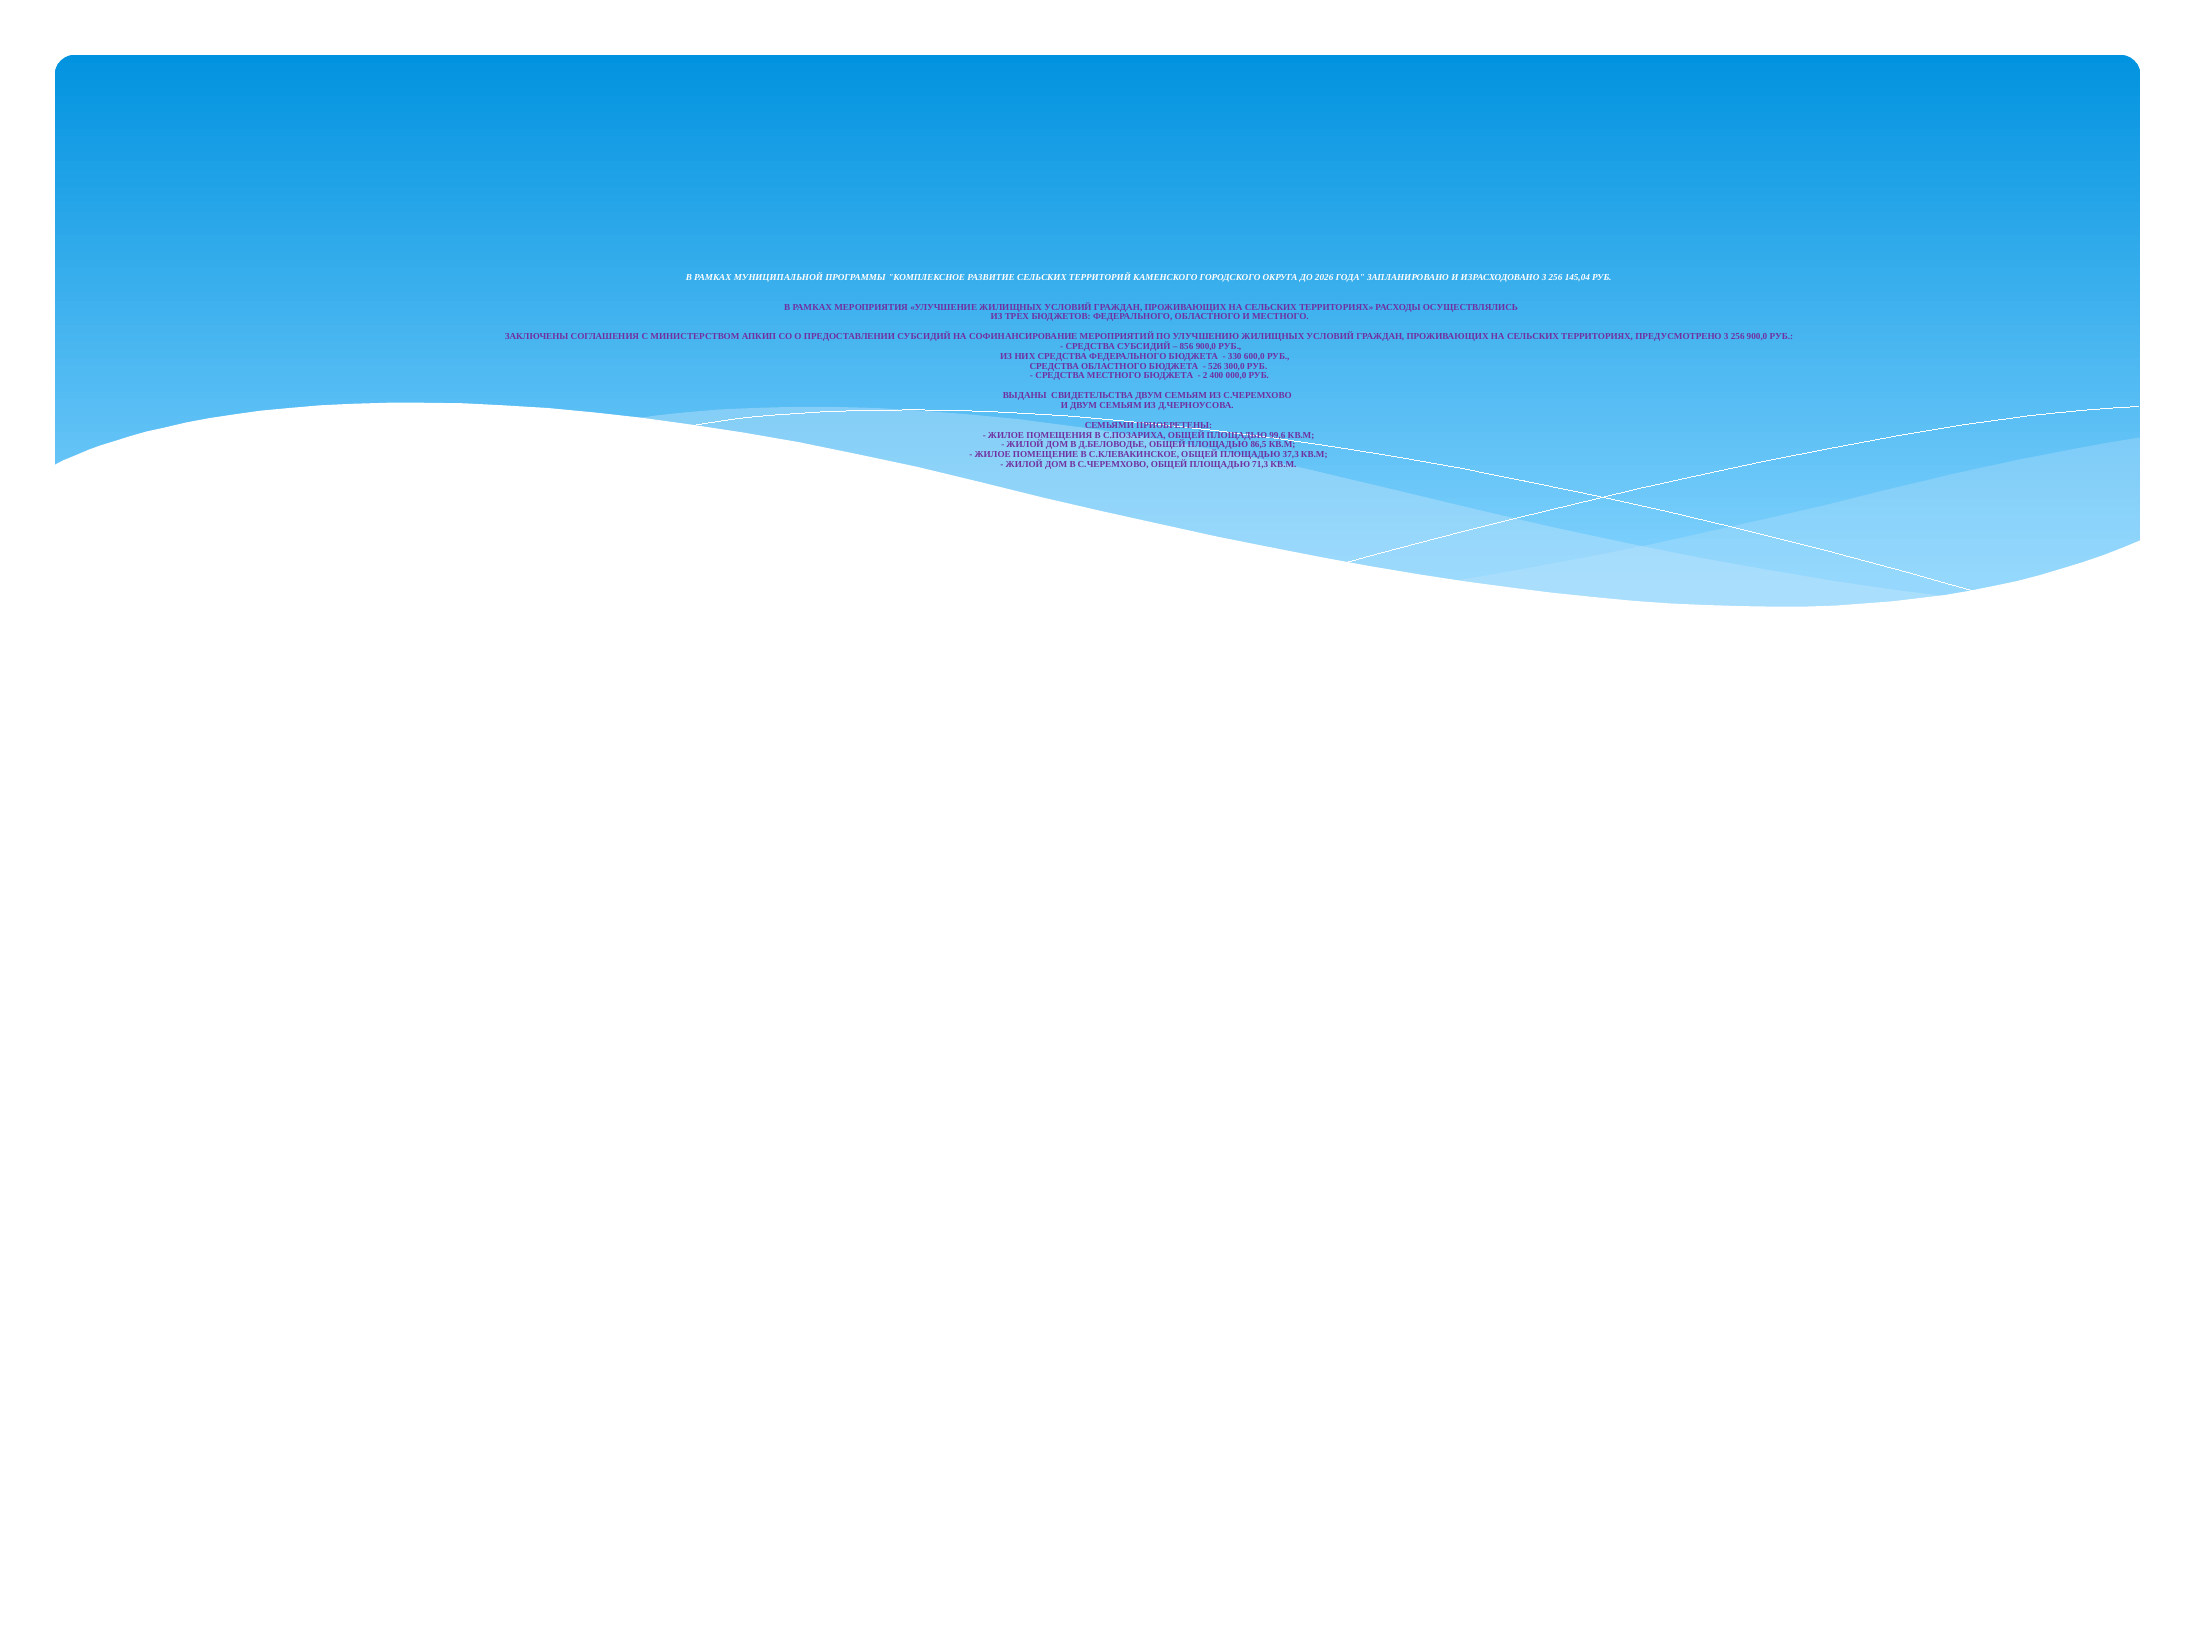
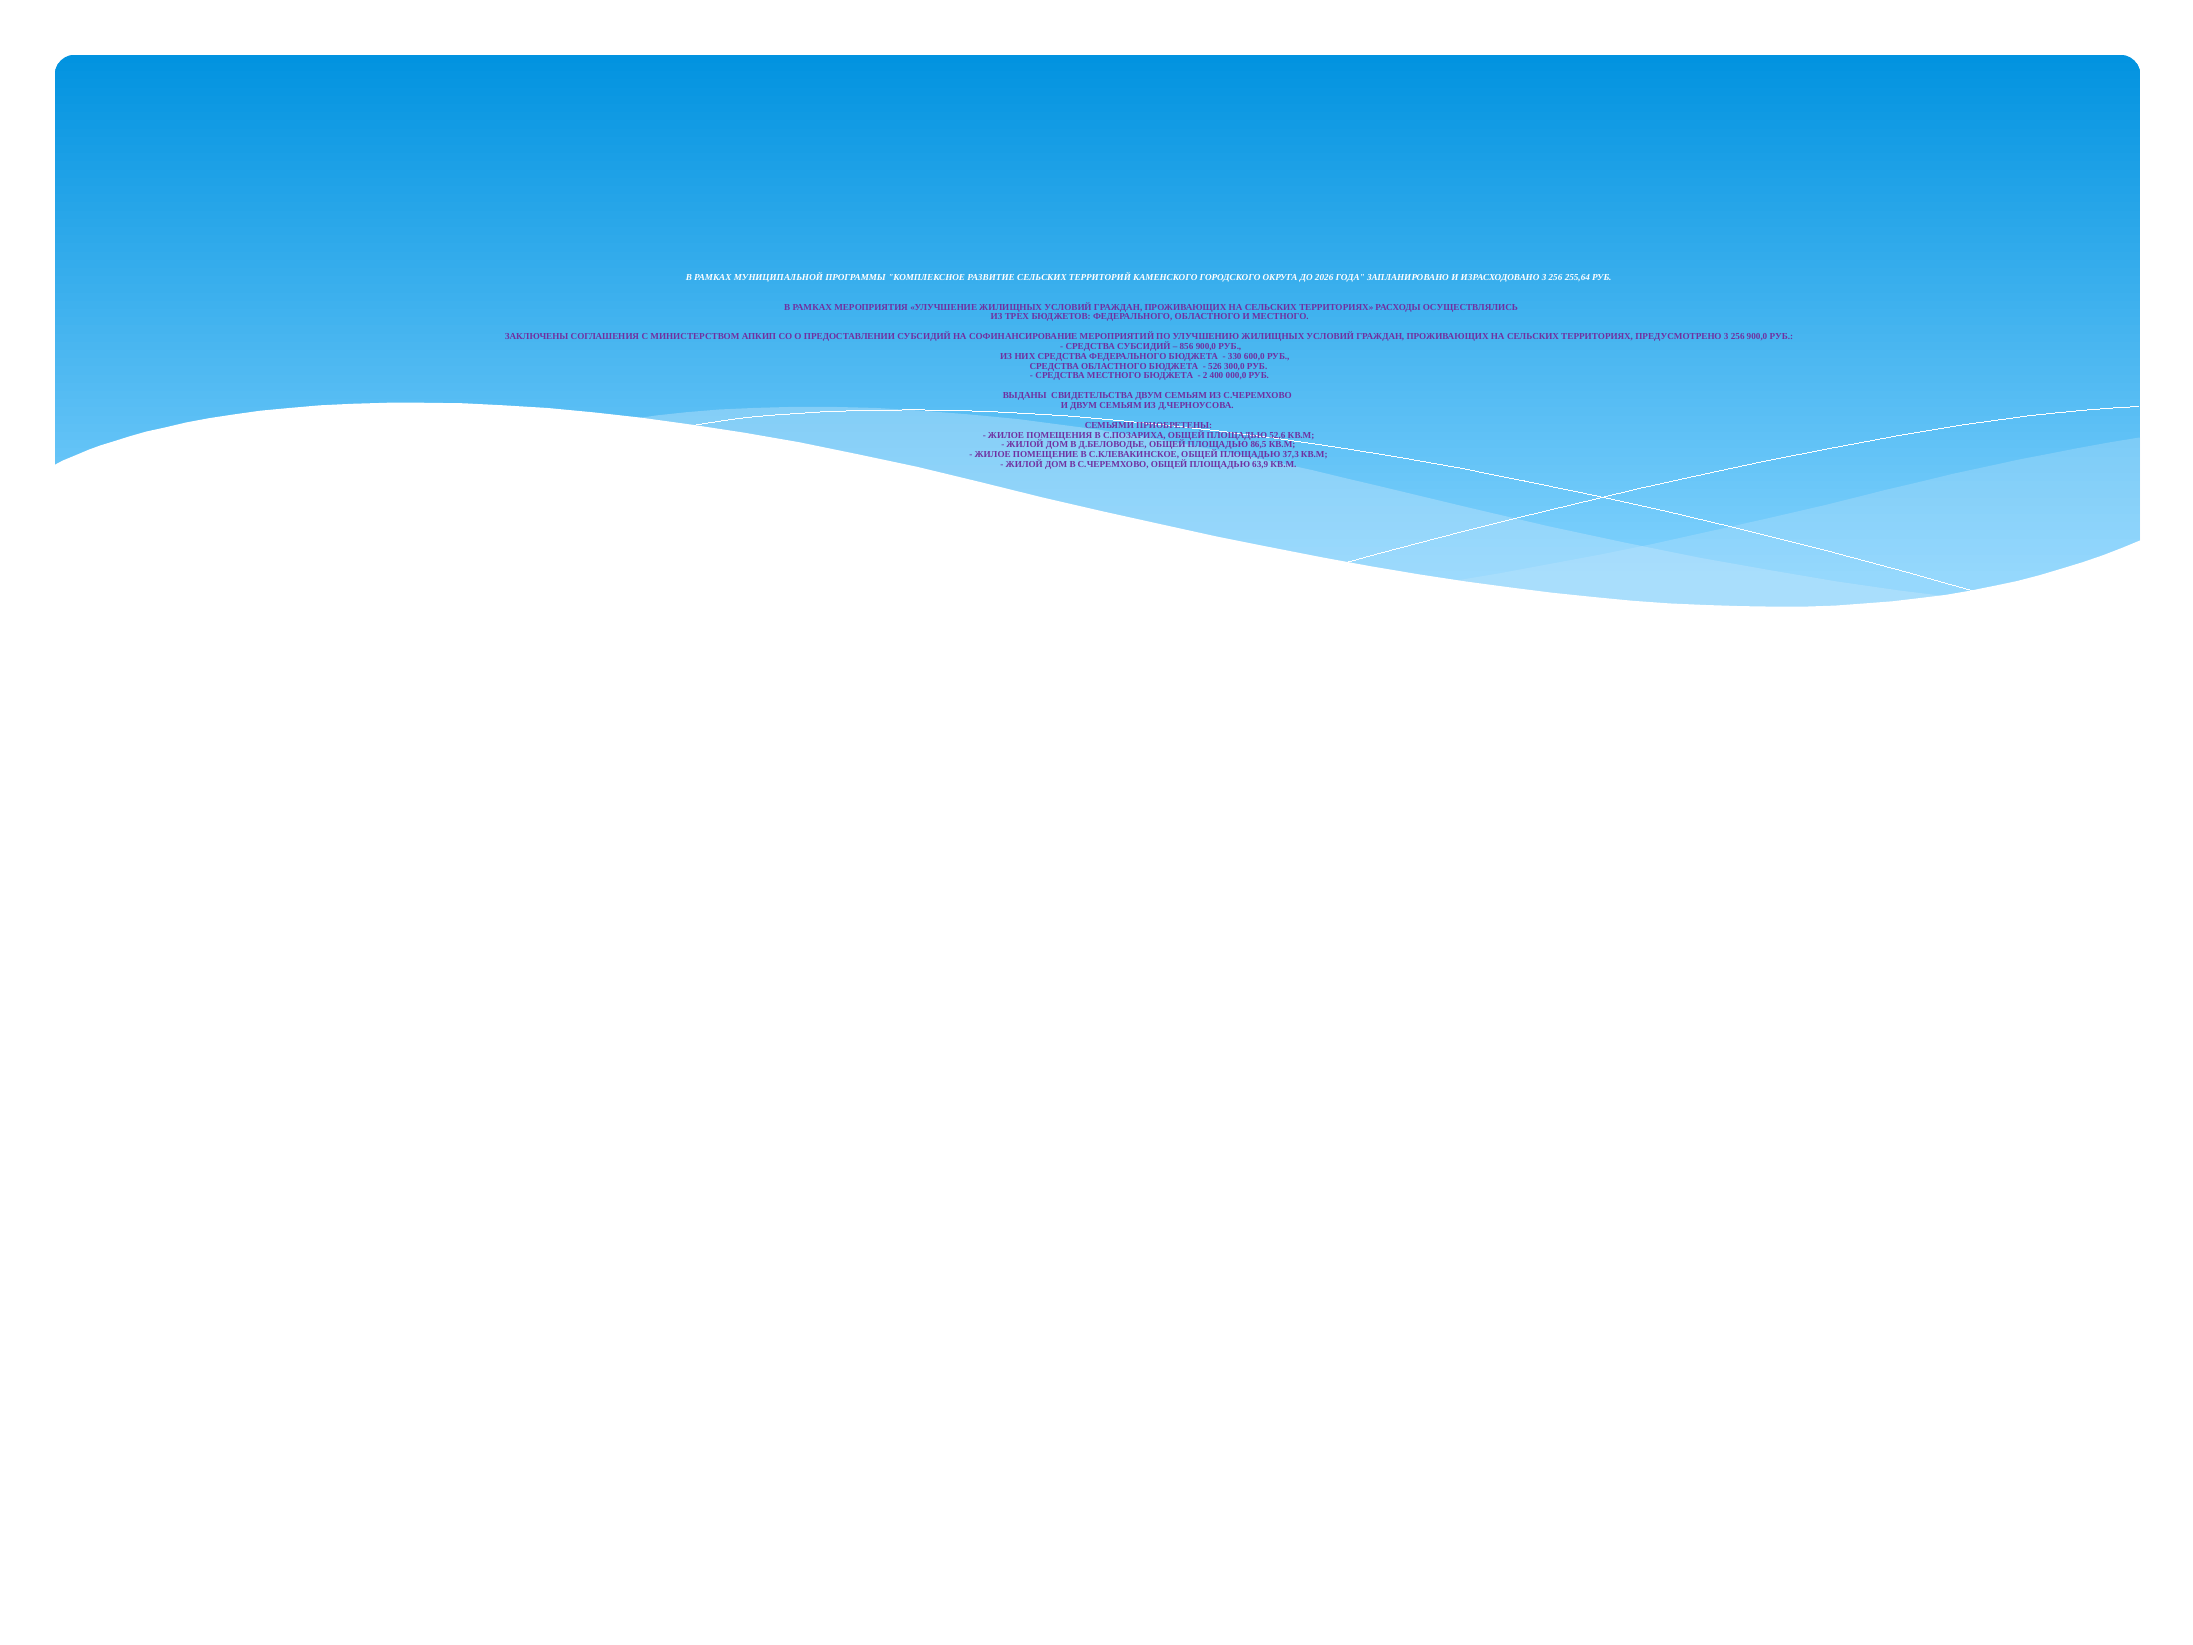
145,04: 145,04 -> 255,64
99,6: 99,6 -> 52,6
71,3: 71,3 -> 63,9
